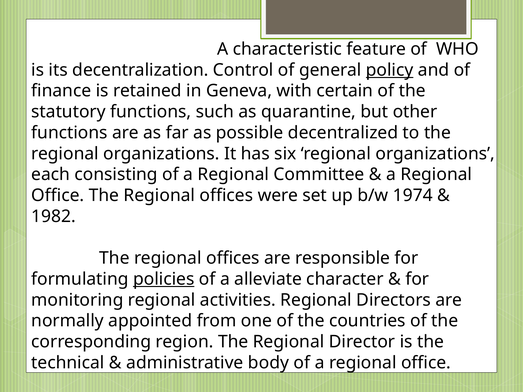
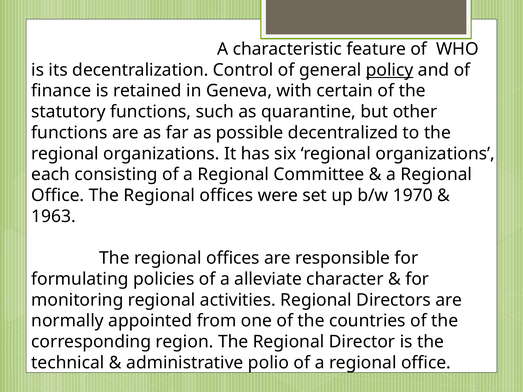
1974: 1974 -> 1970
1982: 1982 -> 1963
policies underline: present -> none
body: body -> polio
